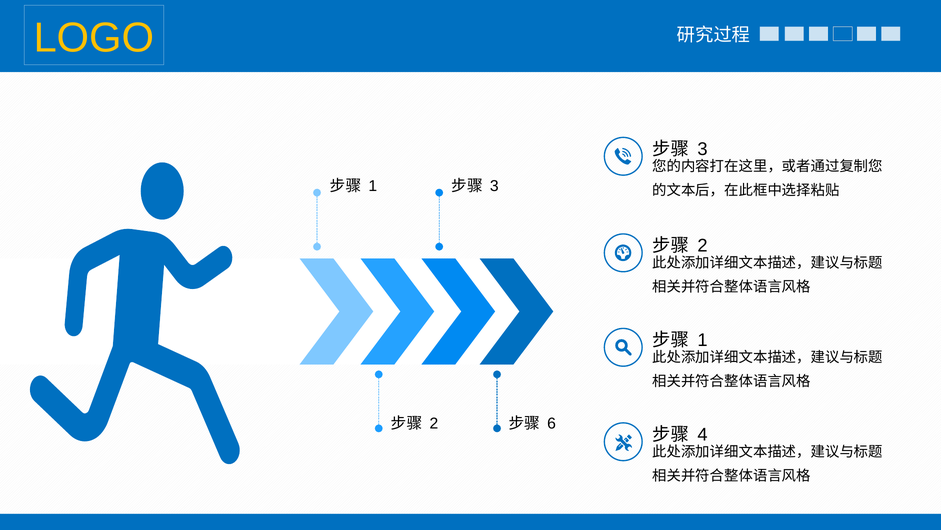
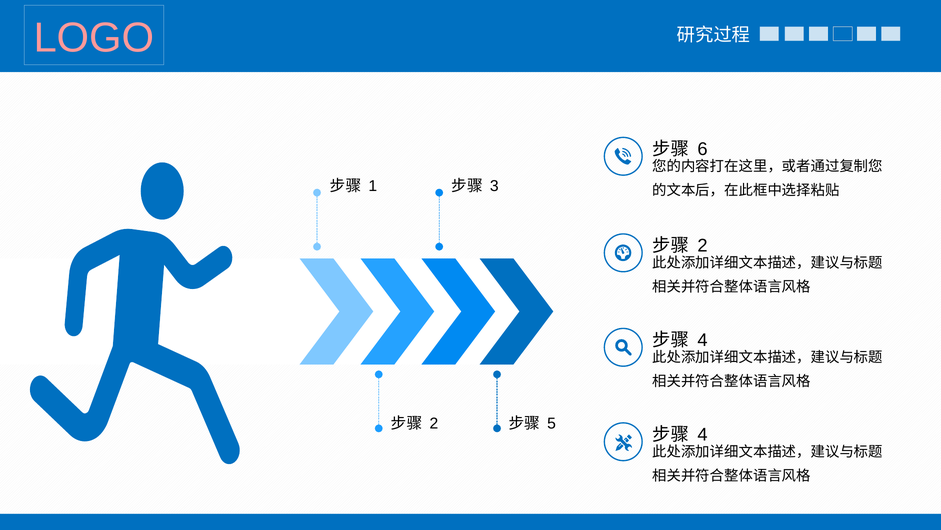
LOGO colour: yellow -> pink
3 at (703, 149): 3 -> 6
1 at (703, 340): 1 -> 4
6: 6 -> 5
